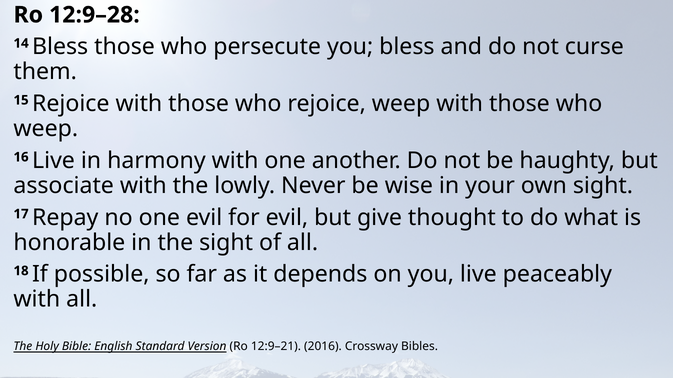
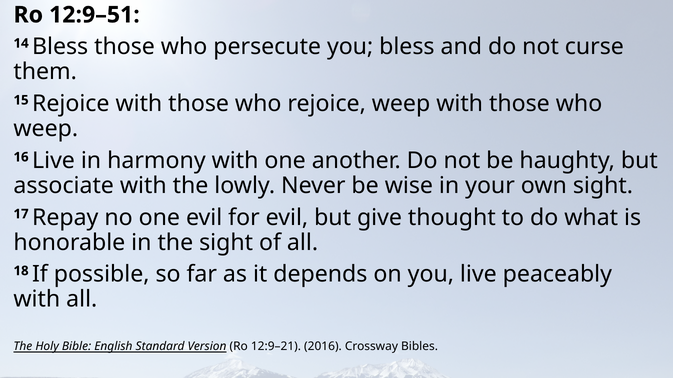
12:9–28: 12:9–28 -> 12:9–51
